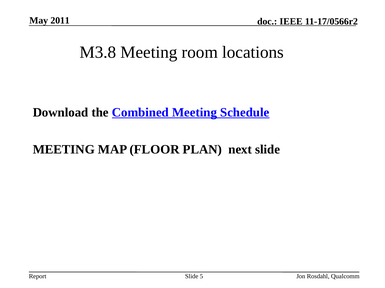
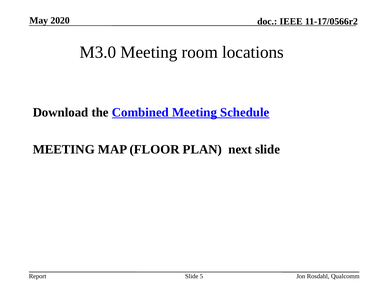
2011: 2011 -> 2020
M3.8: M3.8 -> M3.0
